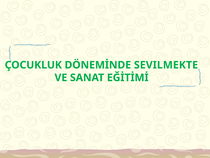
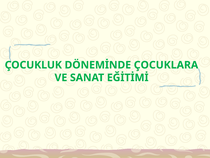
SEVILMEKTE: SEVILMEKTE -> ÇOCUKLARA
